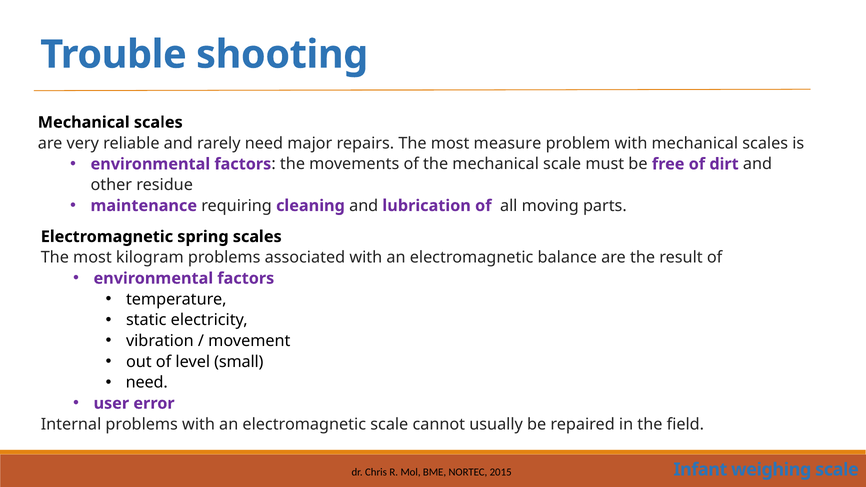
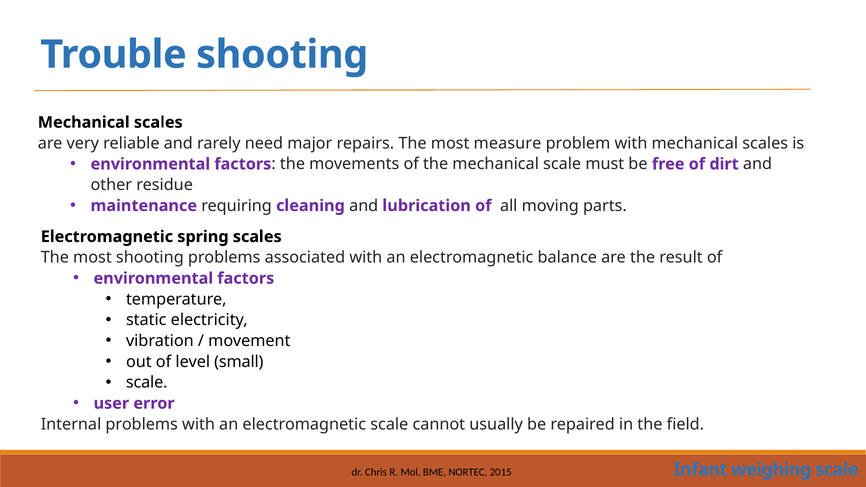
most kilogram: kilogram -> shooting
need at (147, 383): need -> scale
